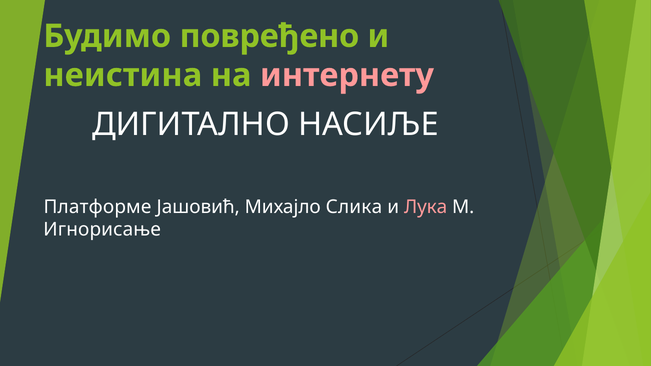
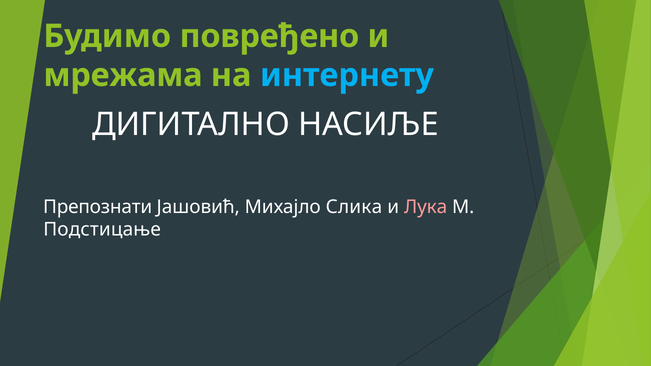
неистина: неистина -> мрежама
интернету colour: pink -> light blue
Платформе: Платформе -> Препознати
Игнорисање: Игнорисање -> Подстицање
